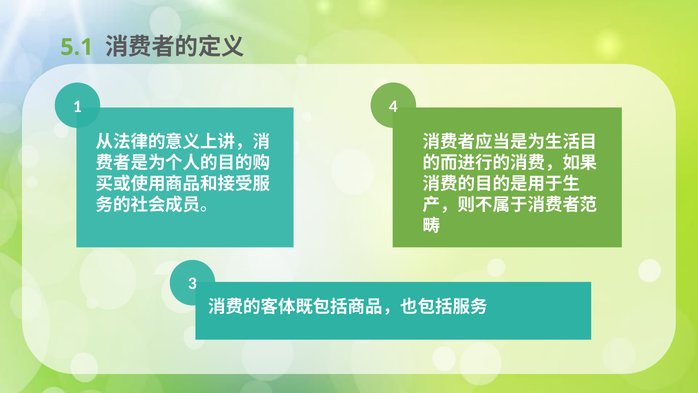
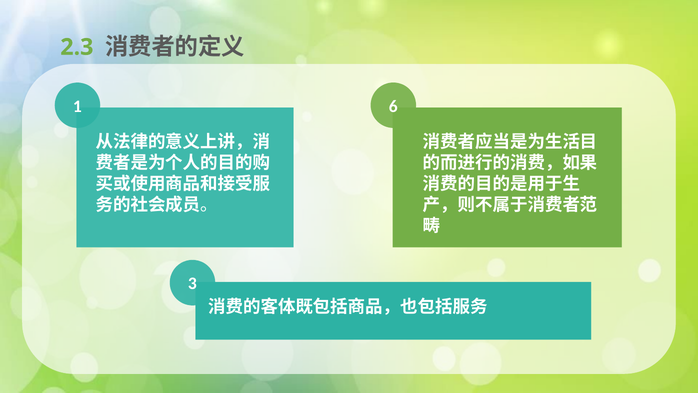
5.1: 5.1 -> 2.3
4: 4 -> 6
